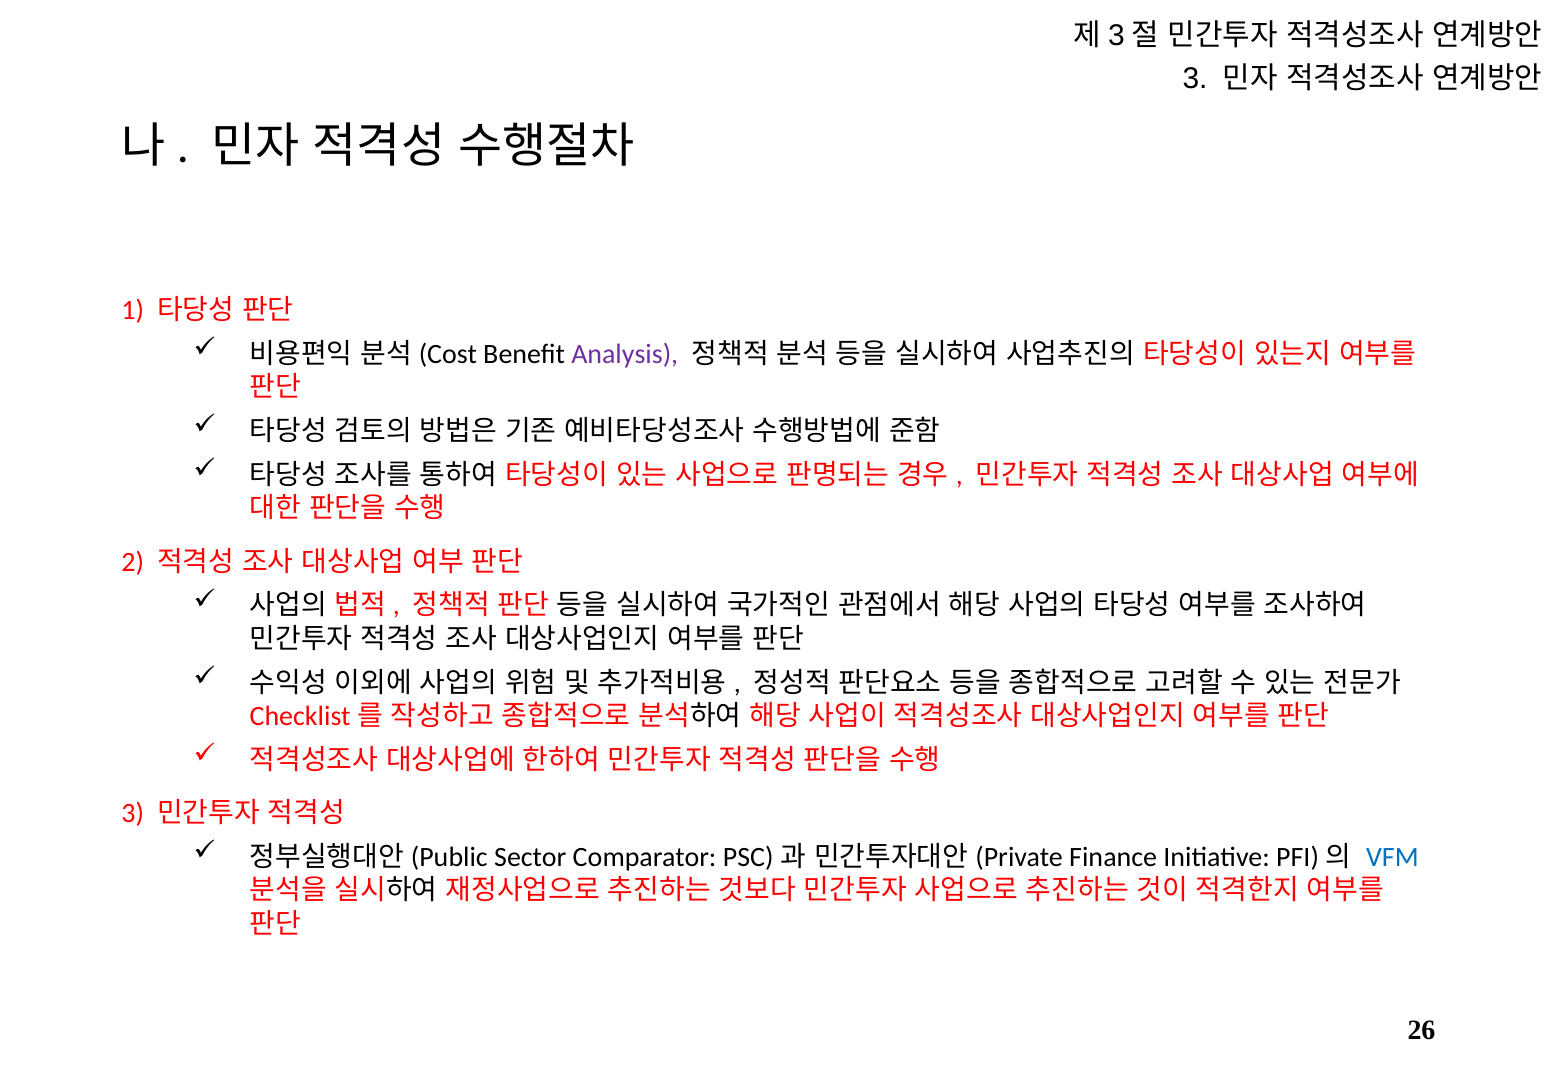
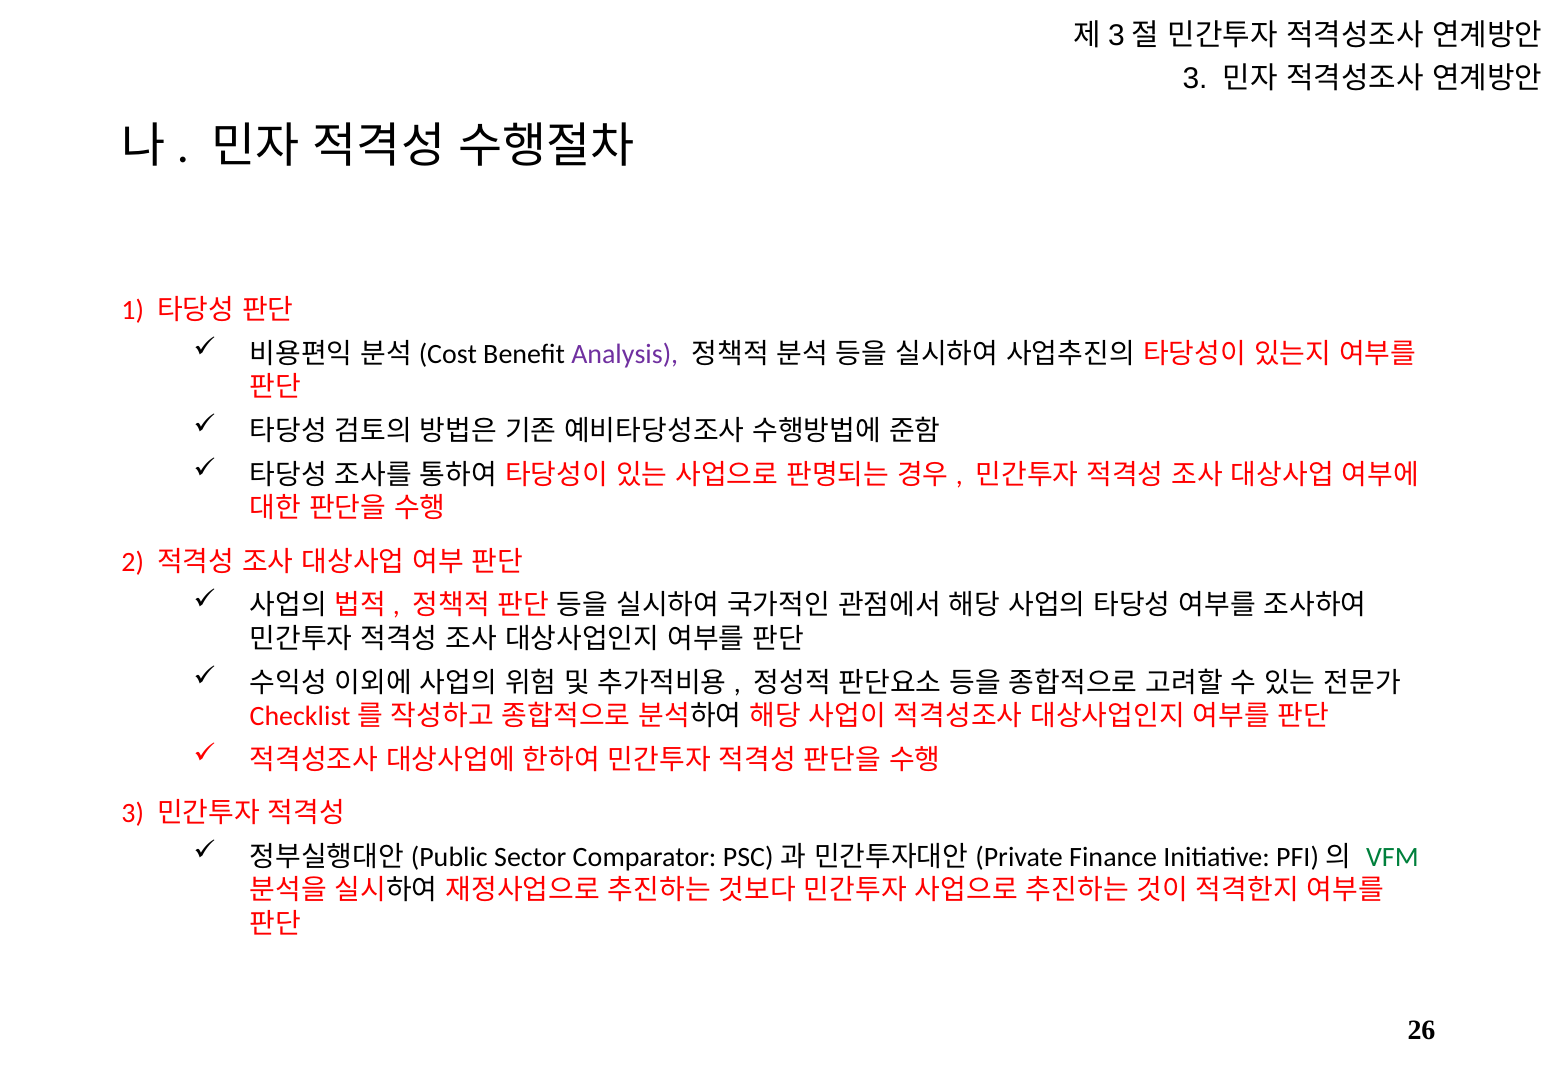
VFM colour: blue -> green
